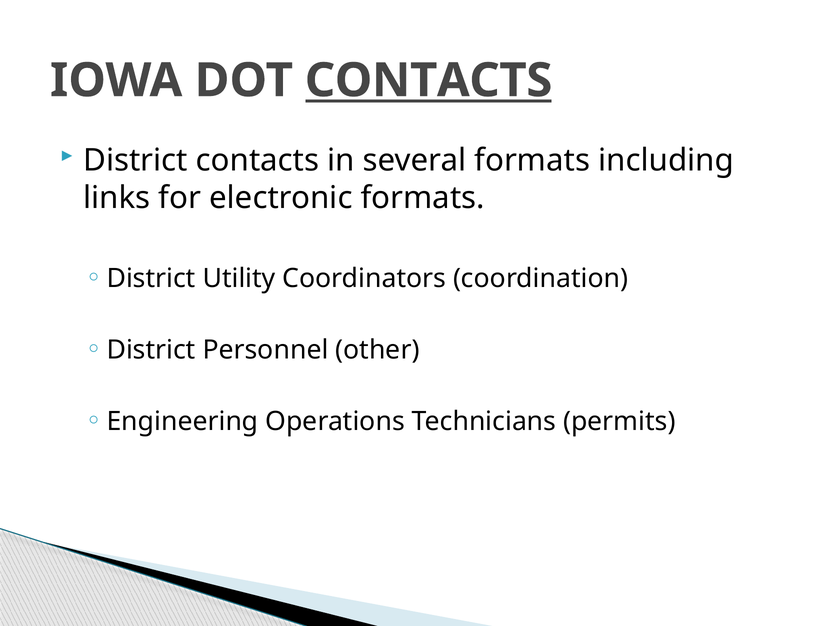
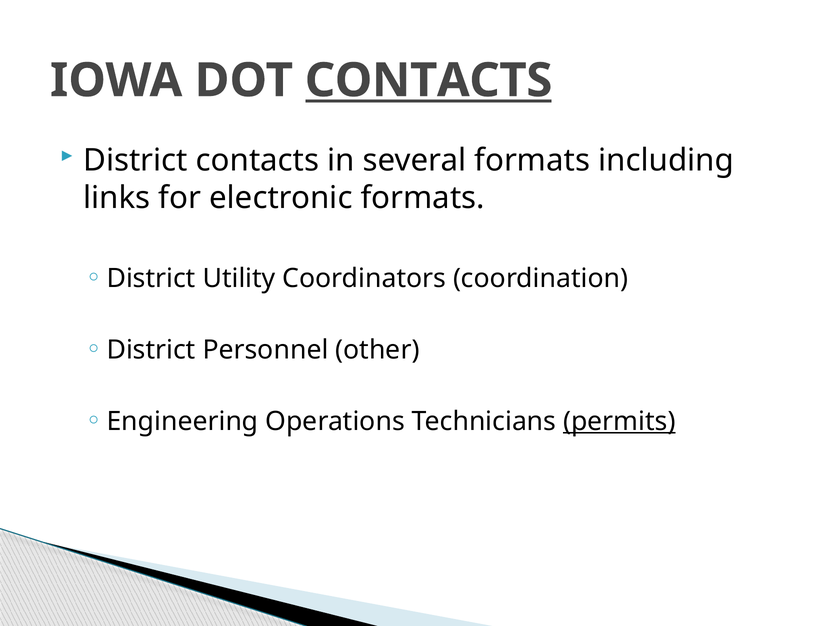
permits underline: none -> present
